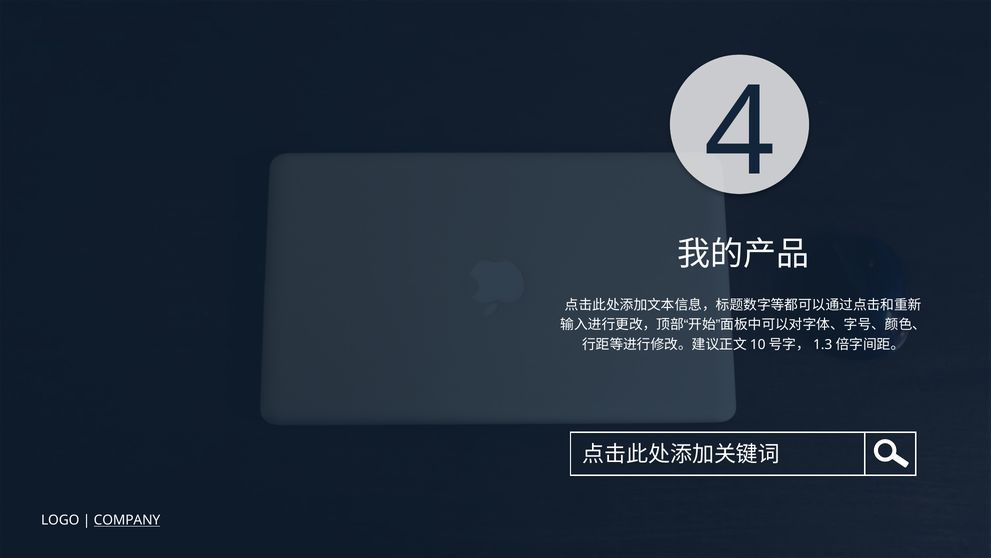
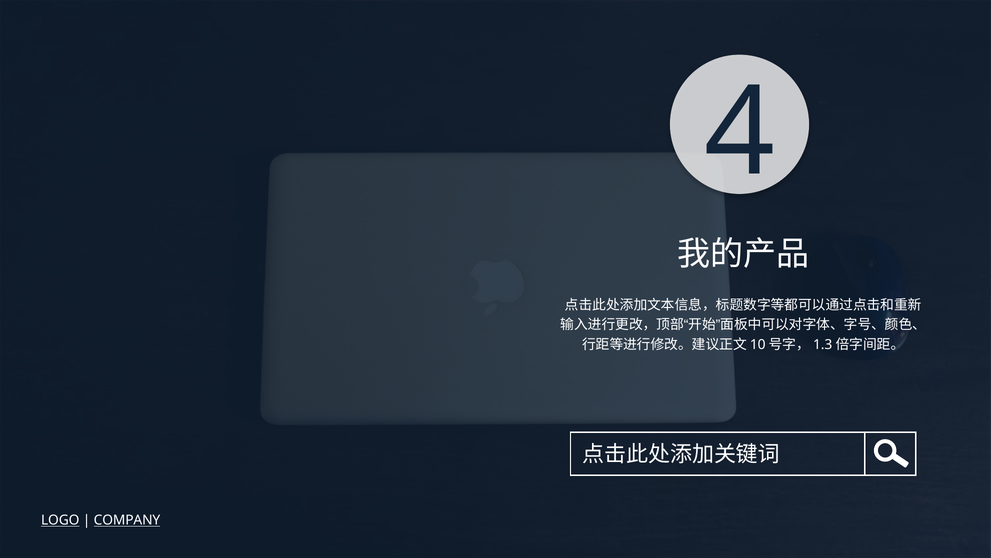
LOGO underline: none -> present
